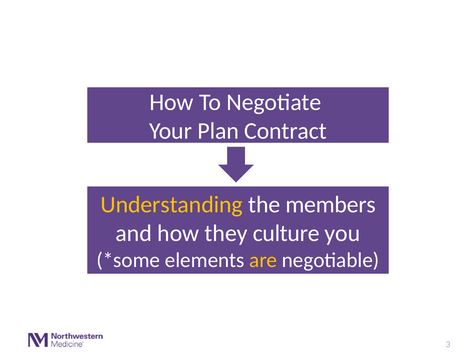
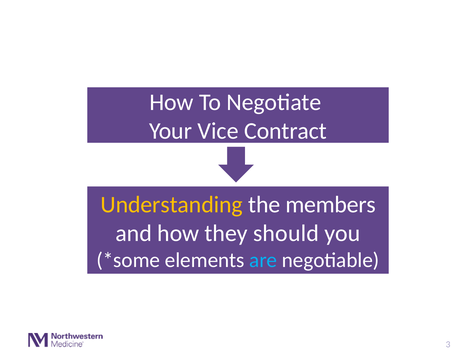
Plan: Plan -> Vice
culture: culture -> should
are colour: yellow -> light blue
